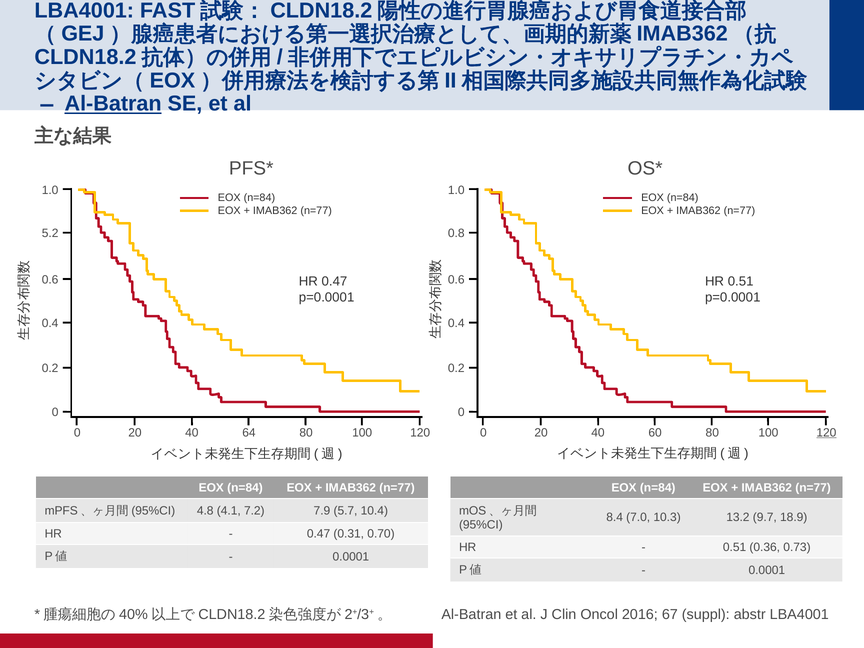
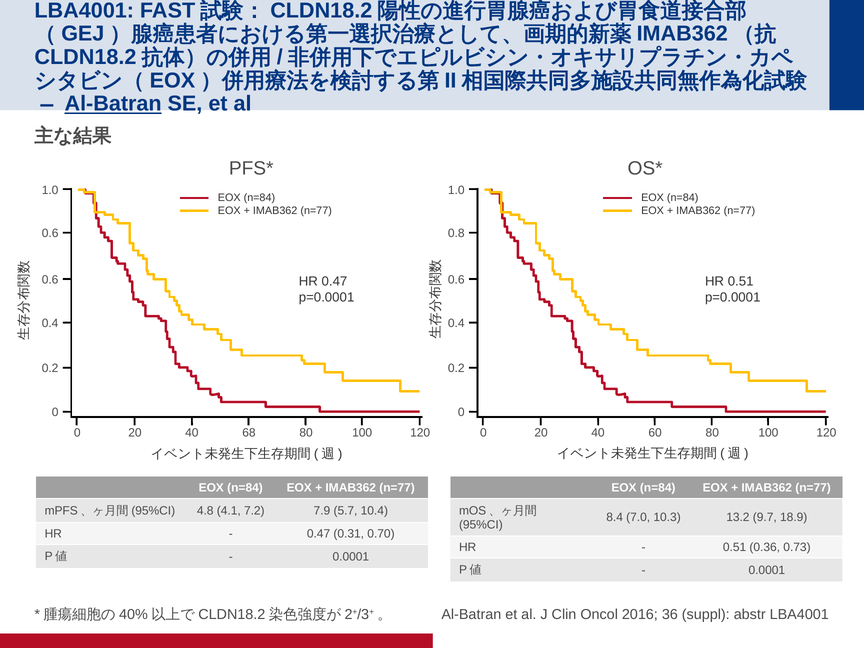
5.2 at (50, 233): 5.2 -> 0.6
64: 64 -> 68
120 at (826, 433) underline: present -> none
67: 67 -> 36
